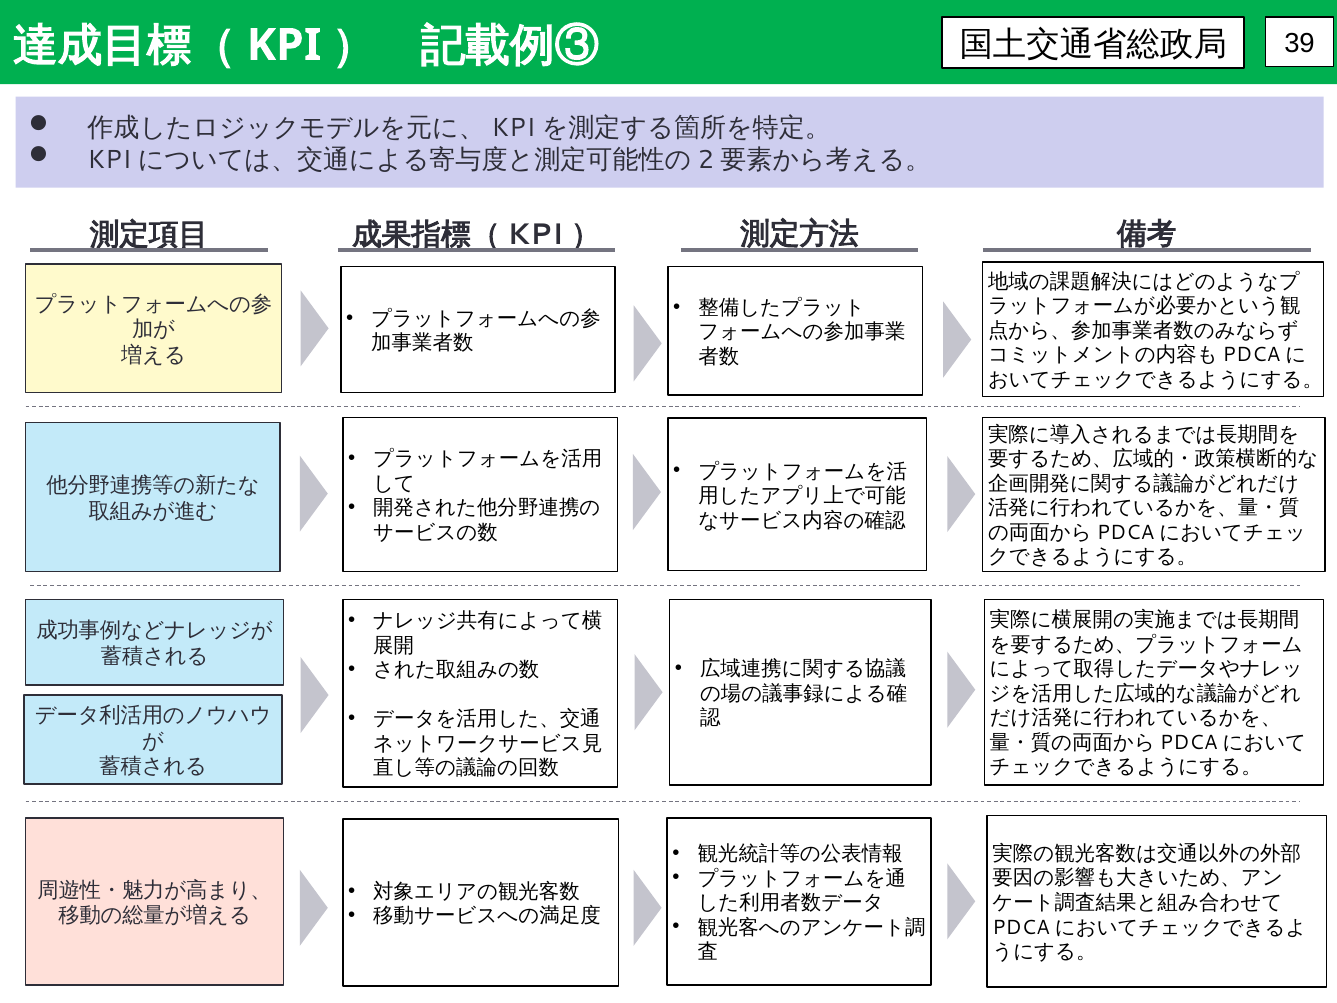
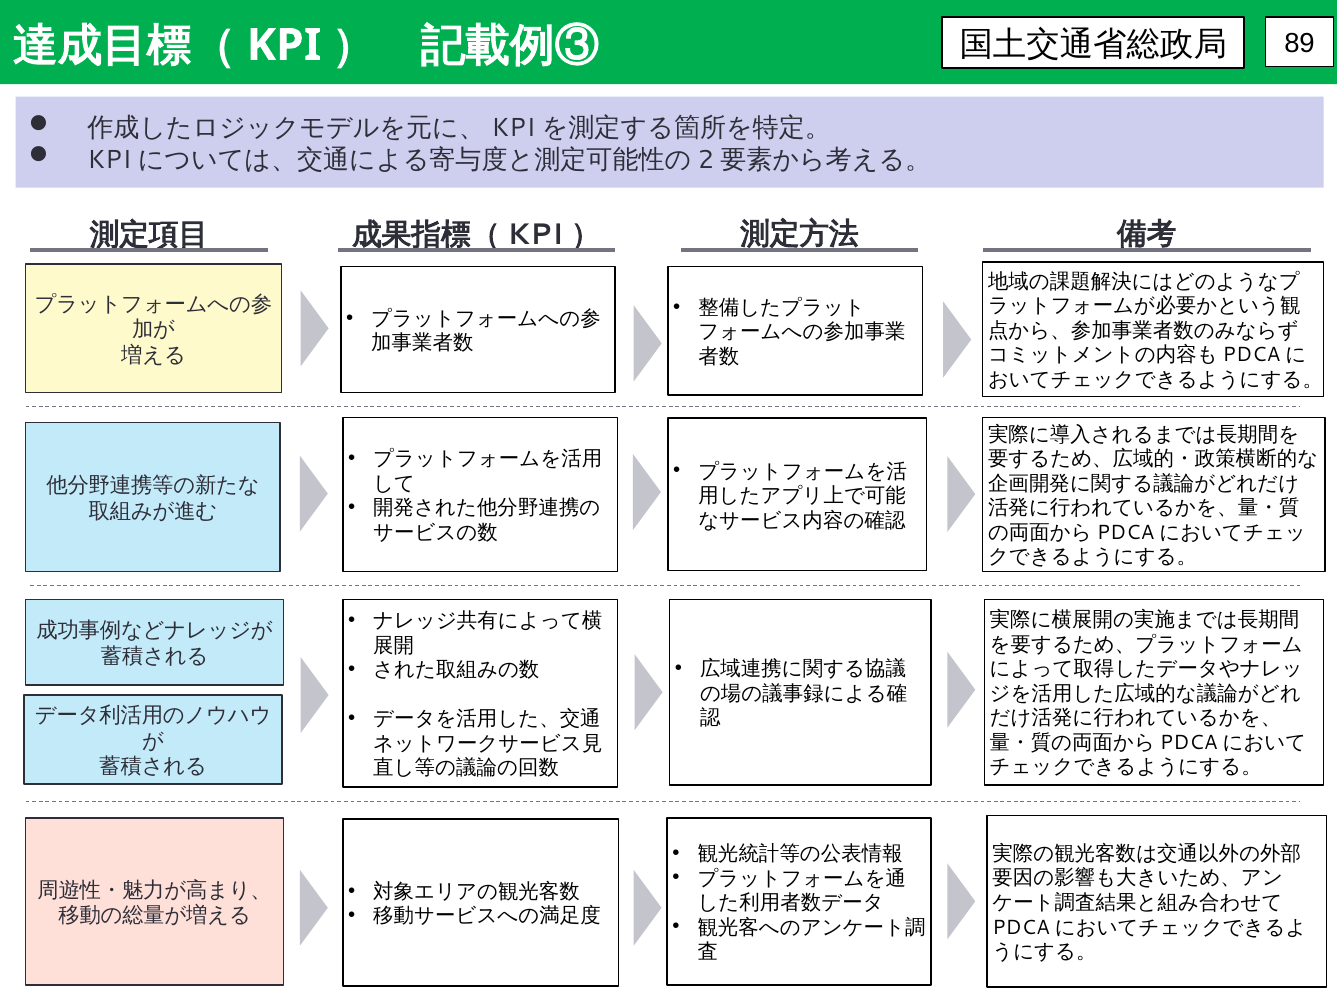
39: 39 -> 89
